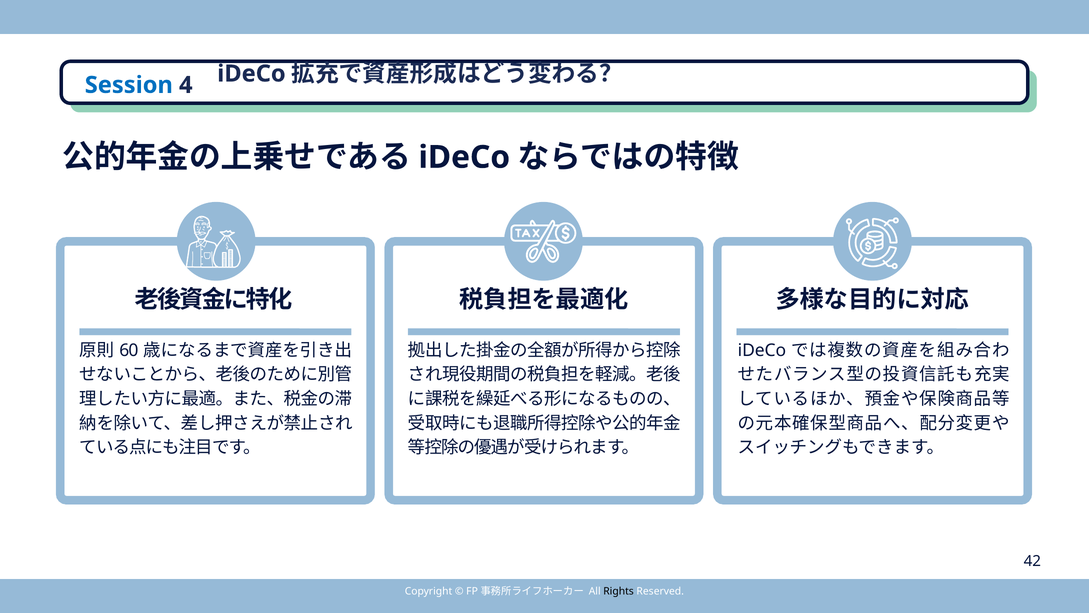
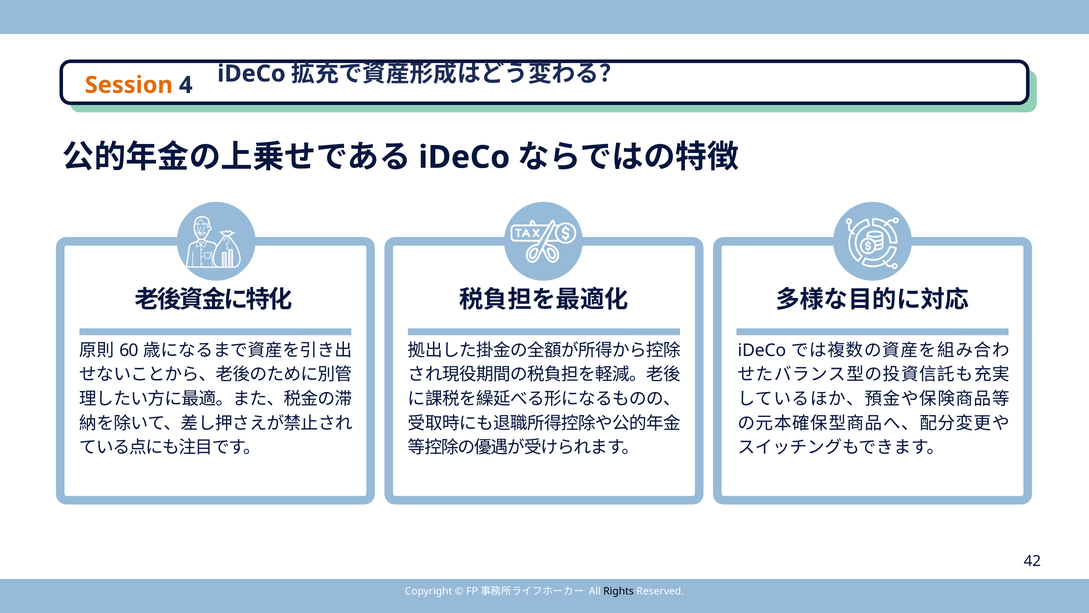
Session colour: blue -> orange
